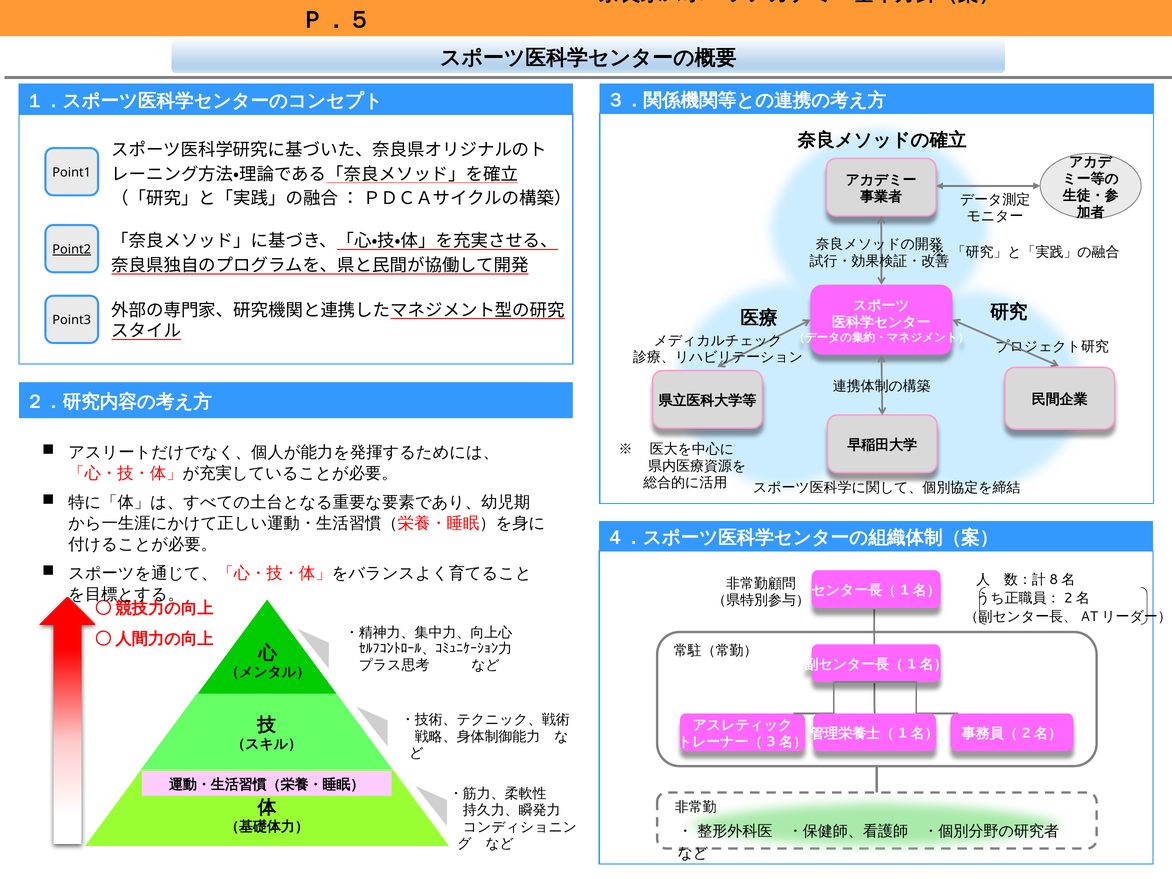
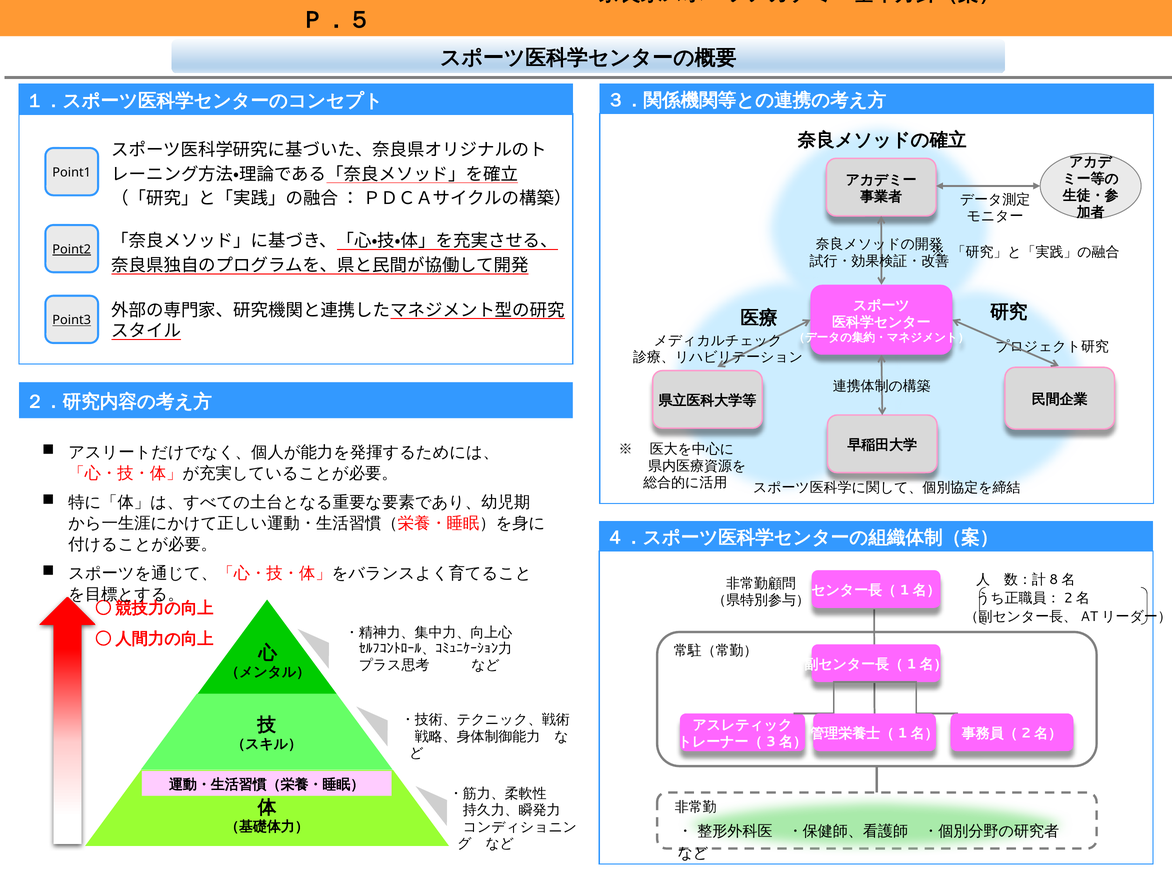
Point3 underline: none -> present
